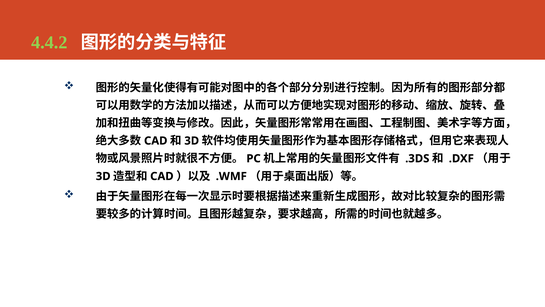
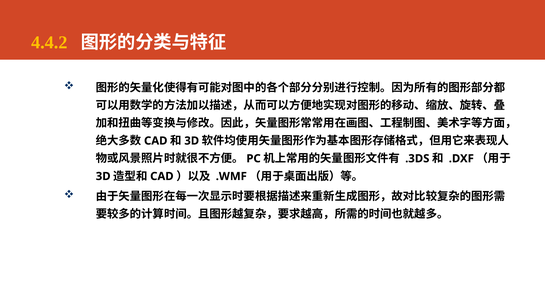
4.4.2 colour: light green -> yellow
